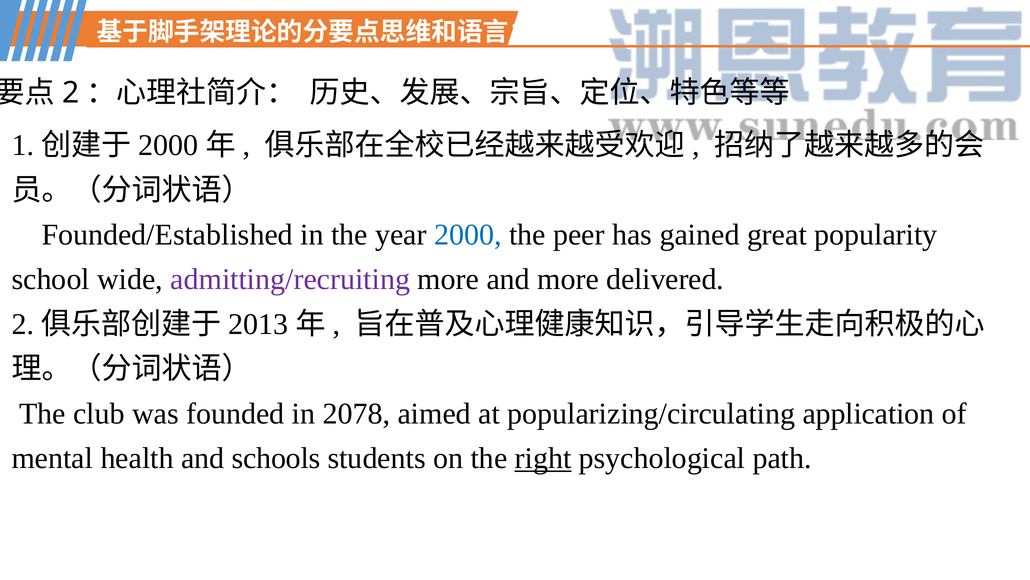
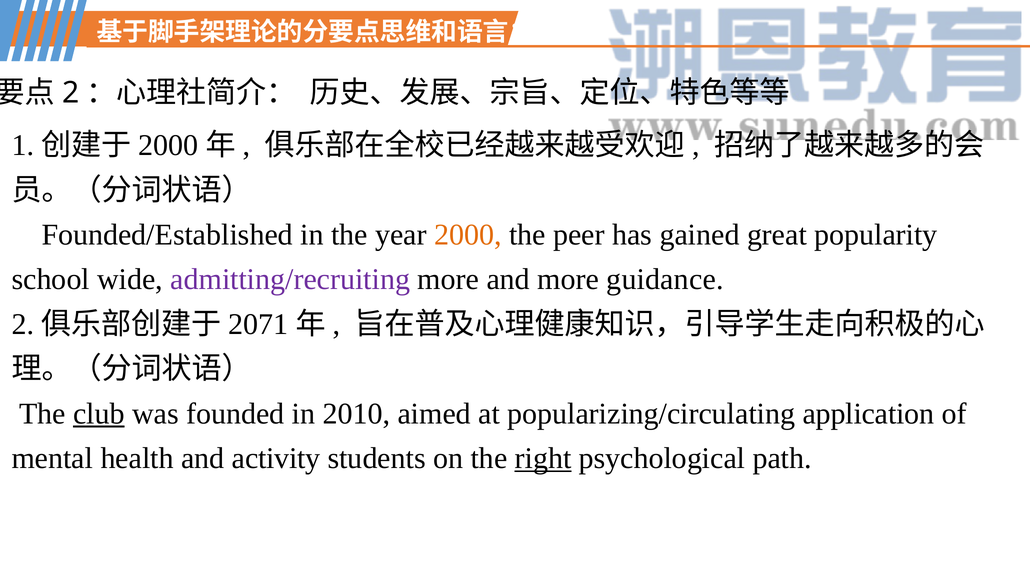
2000 at (468, 235) colour: blue -> orange
delivered: delivered -> guidance
2013: 2013 -> 2071
club underline: none -> present
2078: 2078 -> 2010
schools: schools -> activity
